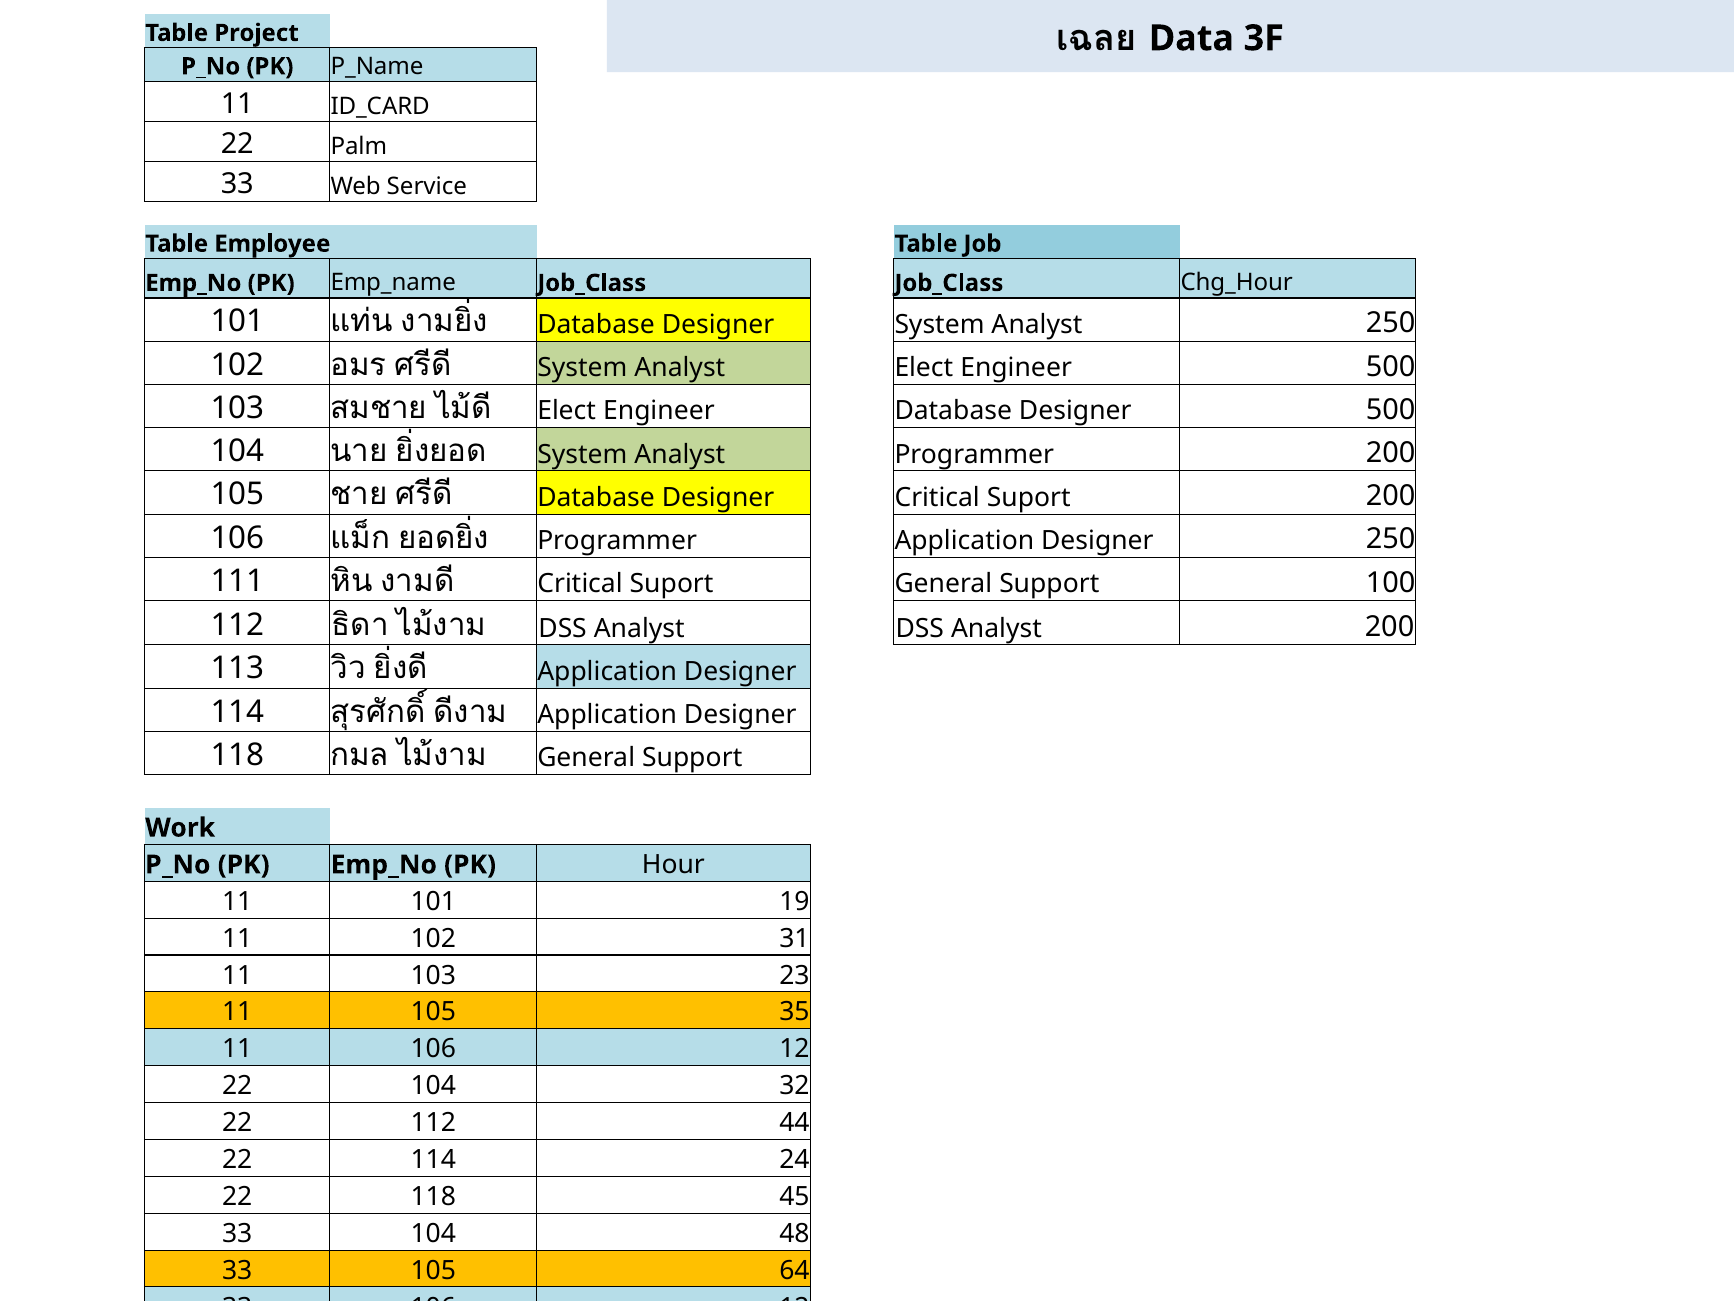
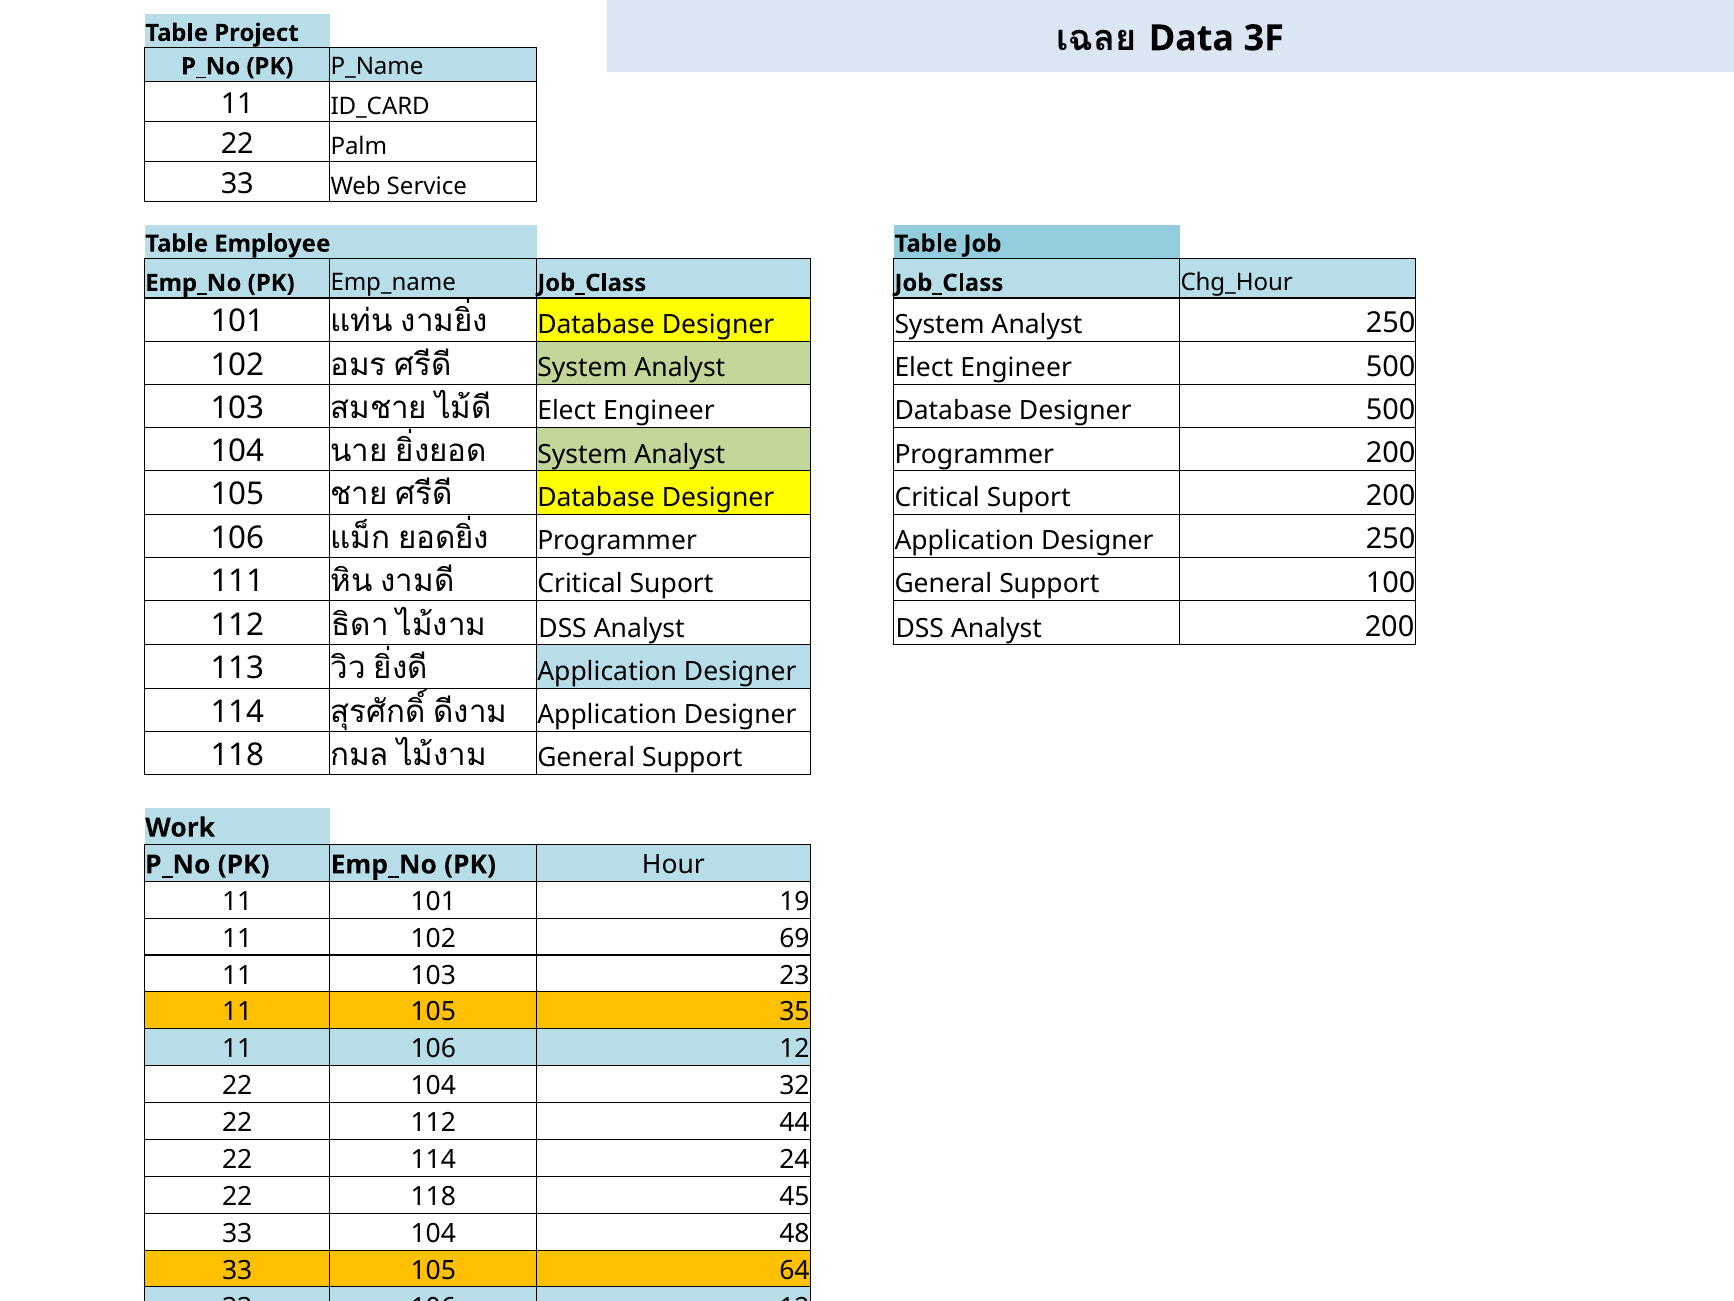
31: 31 -> 69
